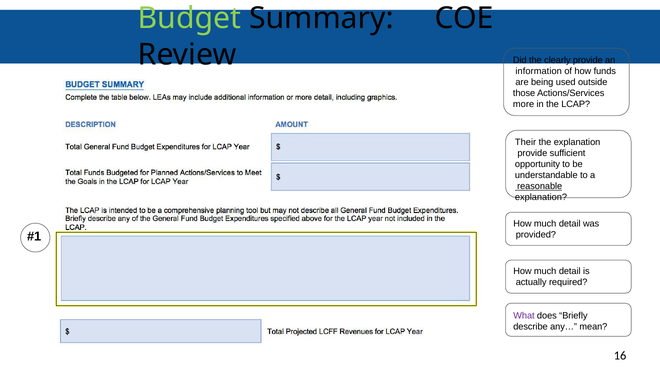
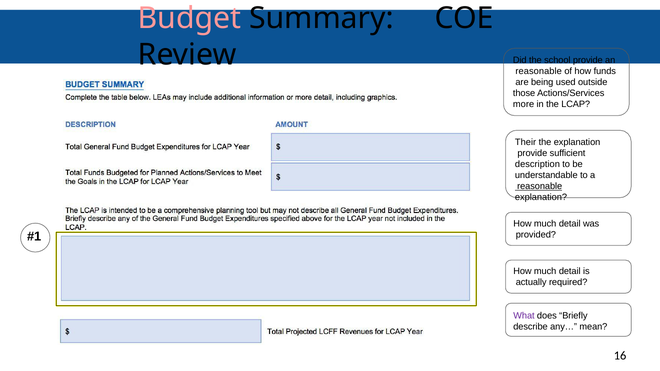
Budget colour: light green -> pink
clearly: clearly -> school
information at (539, 71): information -> reasonable
opportunity: opportunity -> description
